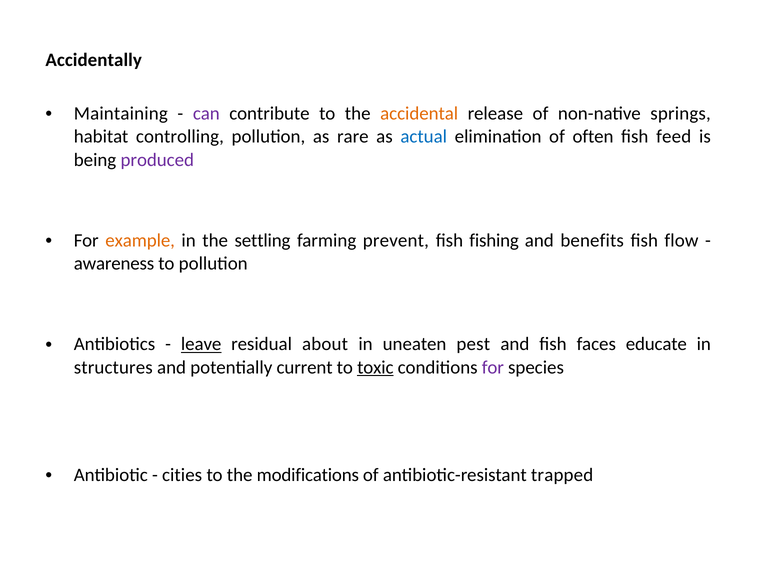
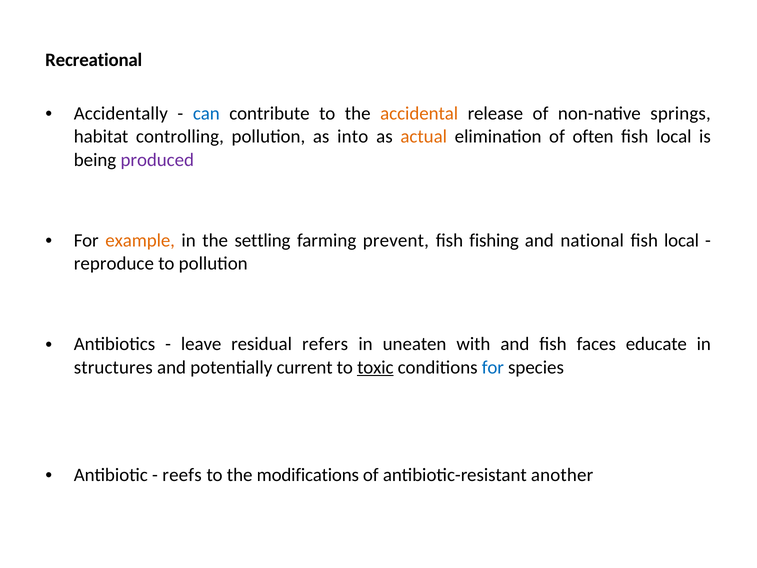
Accidentally: Accidentally -> Recreational
Maintaining: Maintaining -> Accidentally
can colour: purple -> blue
rare: rare -> into
actual colour: blue -> orange
feed at (674, 137): feed -> local
benefits: benefits -> national
flow at (681, 240): flow -> local
awareness: awareness -> reproduce
leave underline: present -> none
about: about -> refers
pest: pest -> with
for at (493, 367) colour: purple -> blue
cities: cities -> reefs
trapped: trapped -> another
